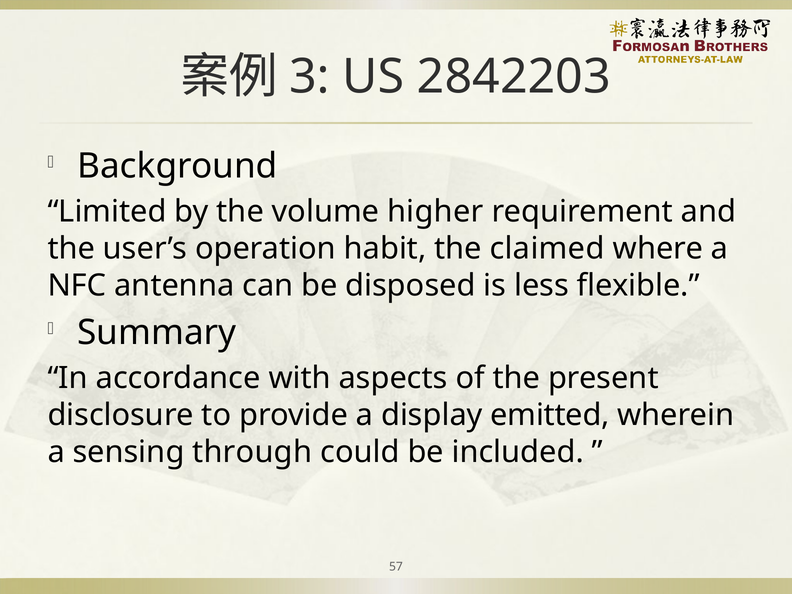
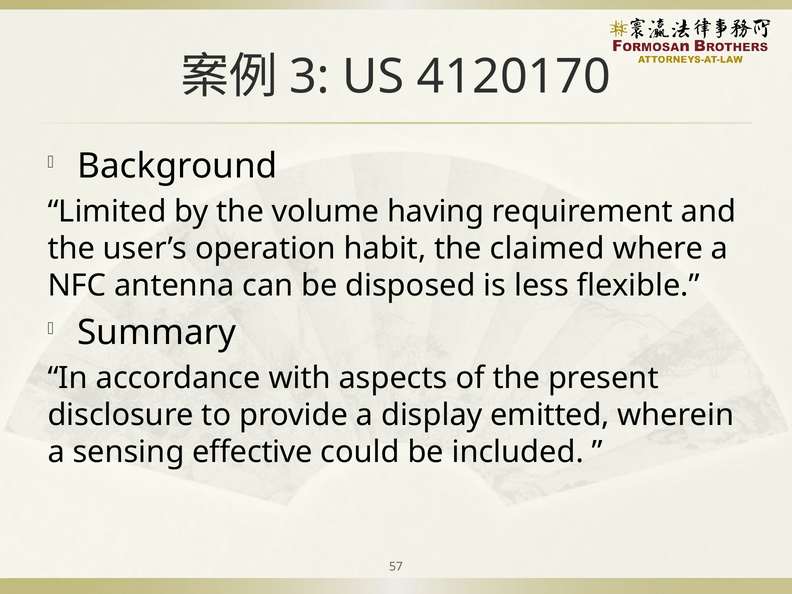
2842203: 2842203 -> 4120170
higher: higher -> having
through: through -> effective
